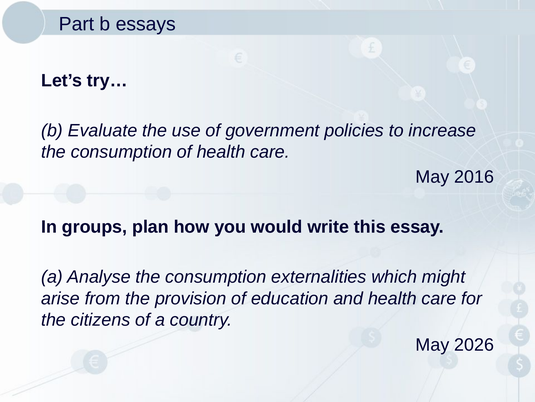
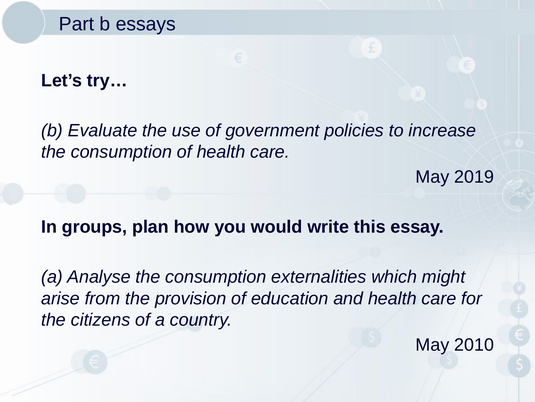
2016: 2016 -> 2019
2026: 2026 -> 2010
